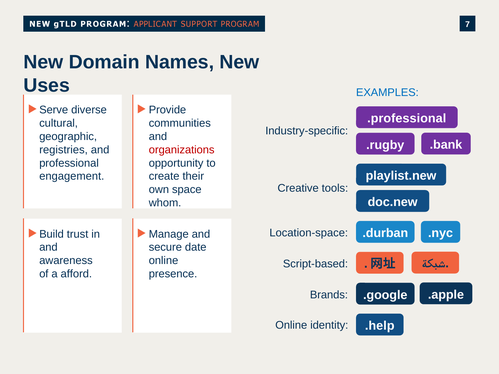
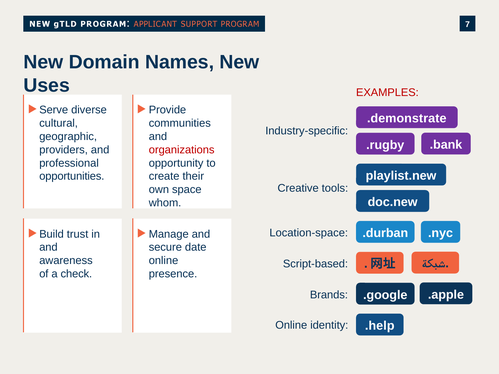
EXAMPLES colour: blue -> red
.professional: .professional -> .demonstrate
registries: registries -> providers
engagement: engagement -> opportunities
afford: afford -> check
